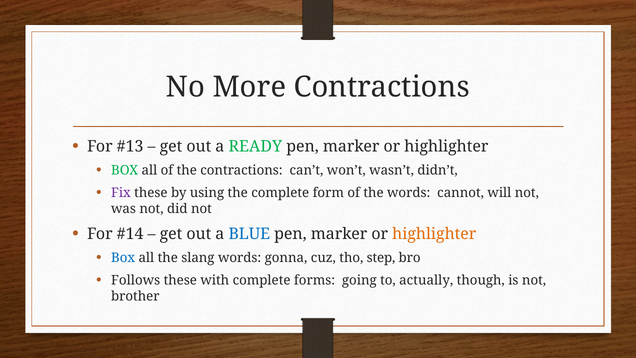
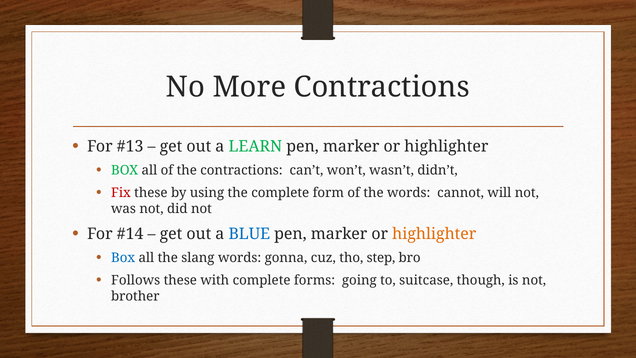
READY: READY -> LEARN
Fix colour: purple -> red
actually: actually -> suitcase
